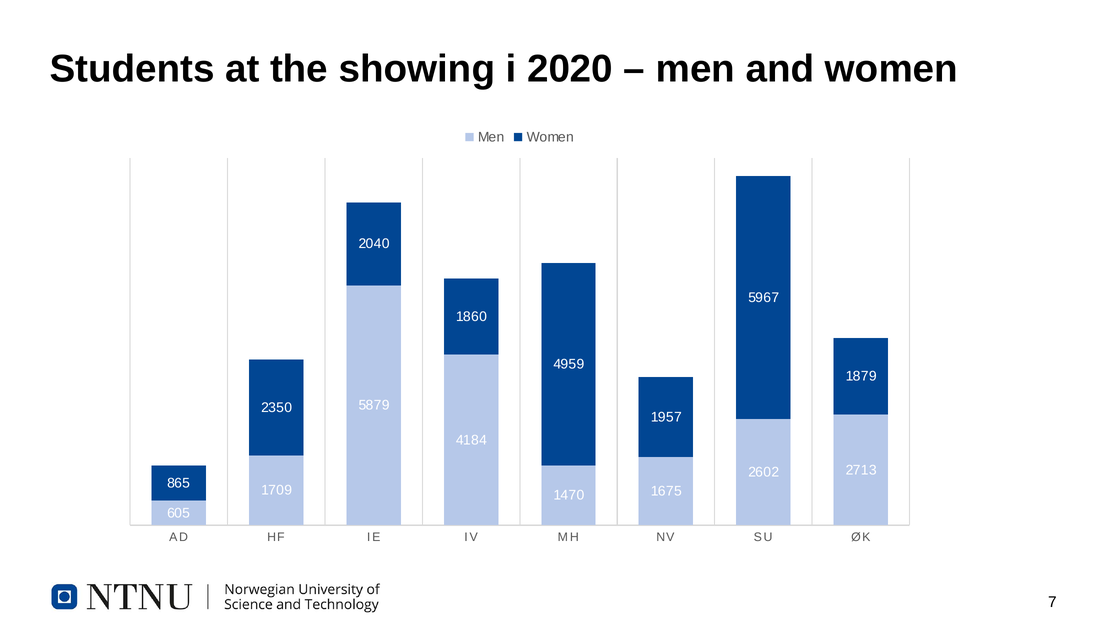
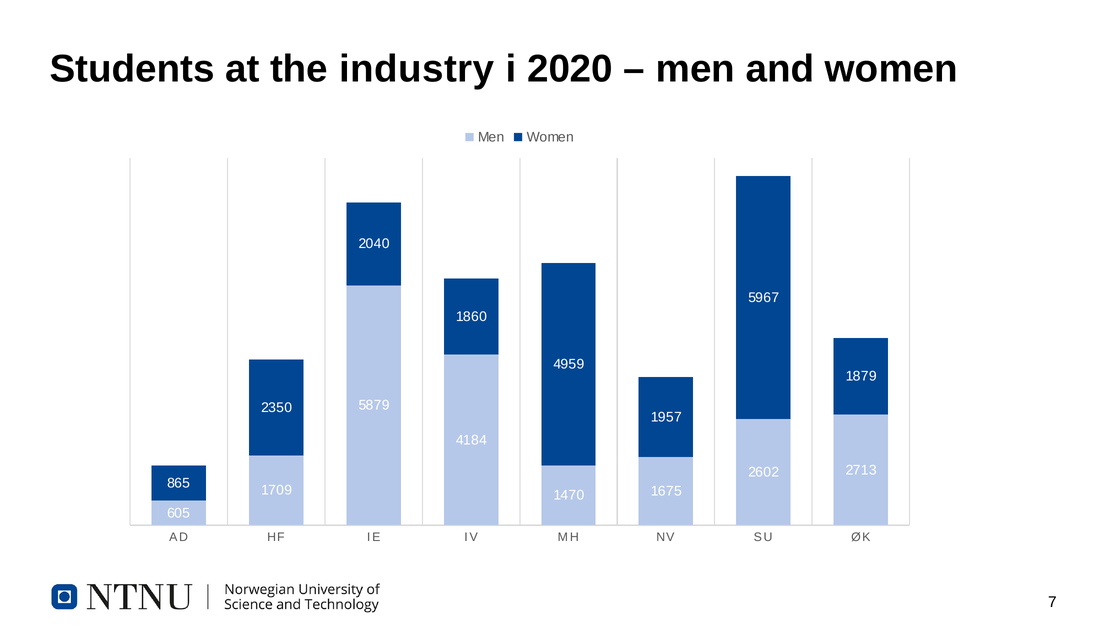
showing: showing -> industry
